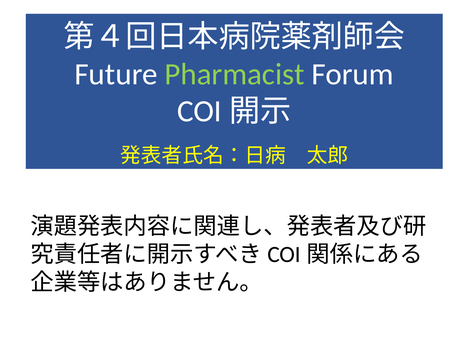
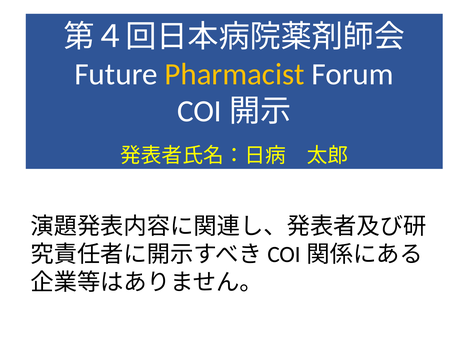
Pharmacist colour: light green -> yellow
